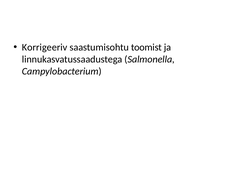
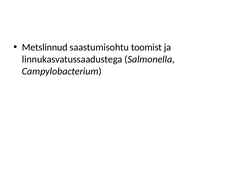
Korrigeeriv: Korrigeeriv -> Metslinnud
